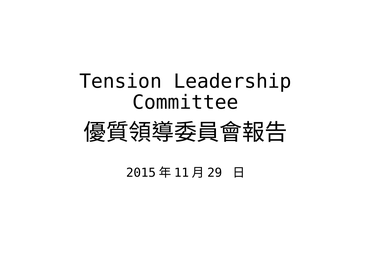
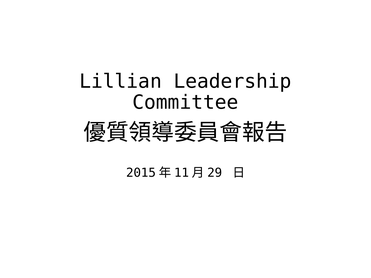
Tension: Tension -> Lillian
